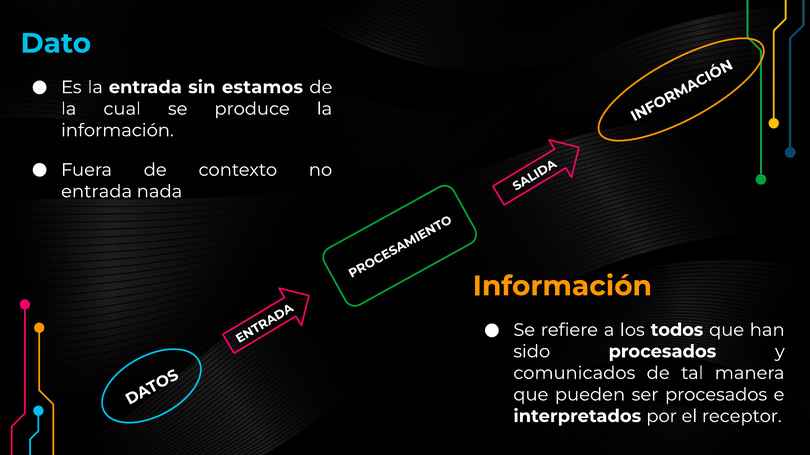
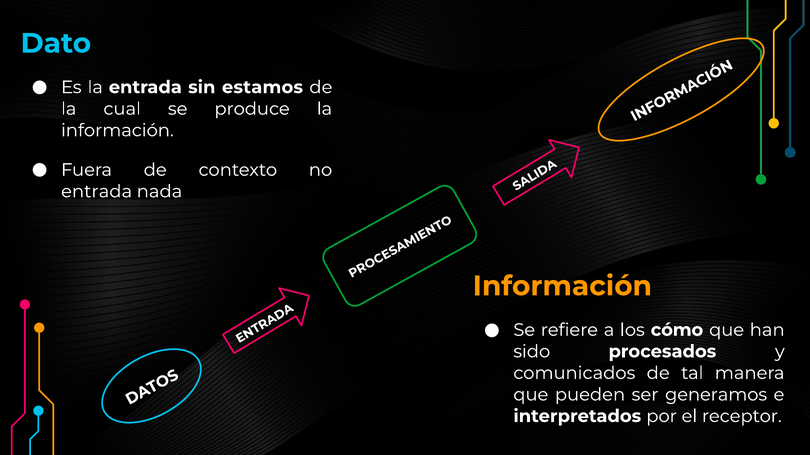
todos: todos -> cómo
ser procesados: procesados -> generamos
